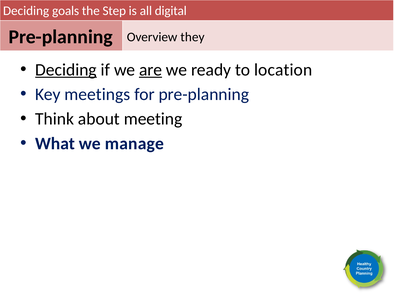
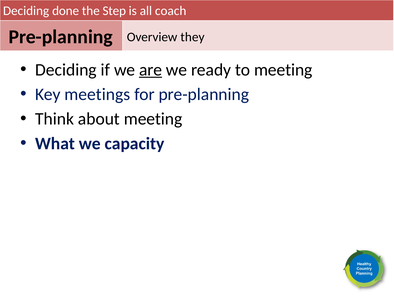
goals: goals -> done
digital: digital -> coach
Deciding at (66, 70) underline: present -> none
to location: location -> meeting
manage: manage -> capacity
